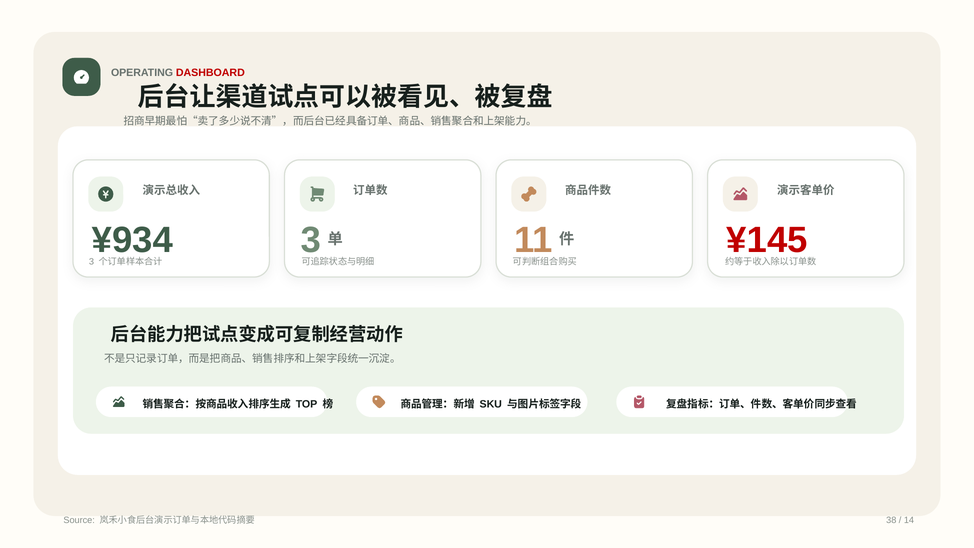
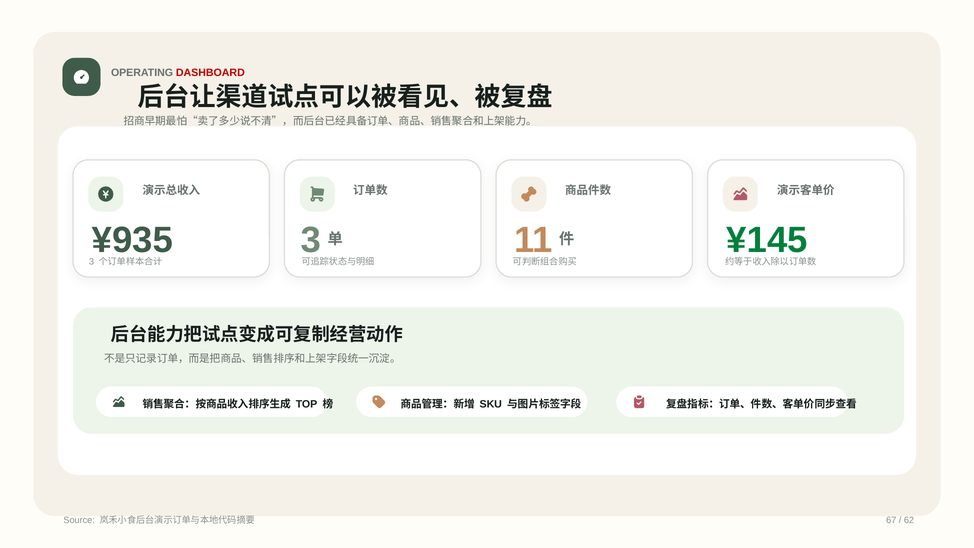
¥934: ¥934 -> ¥935
¥145 colour: red -> green
38: 38 -> 67
14: 14 -> 62
